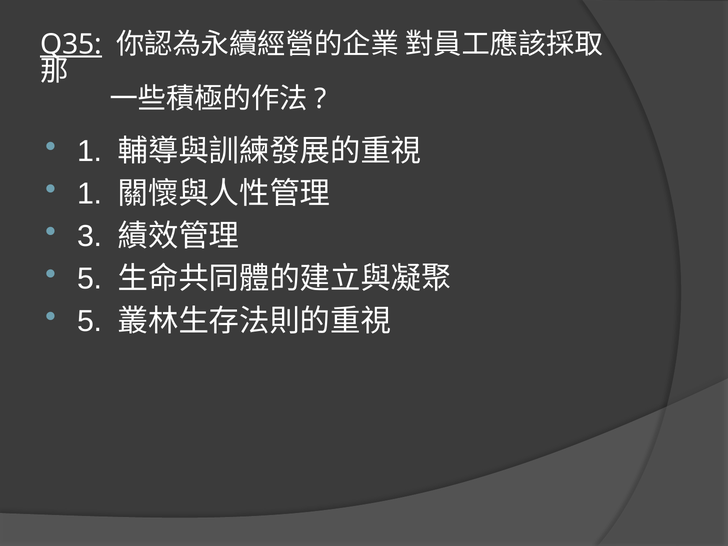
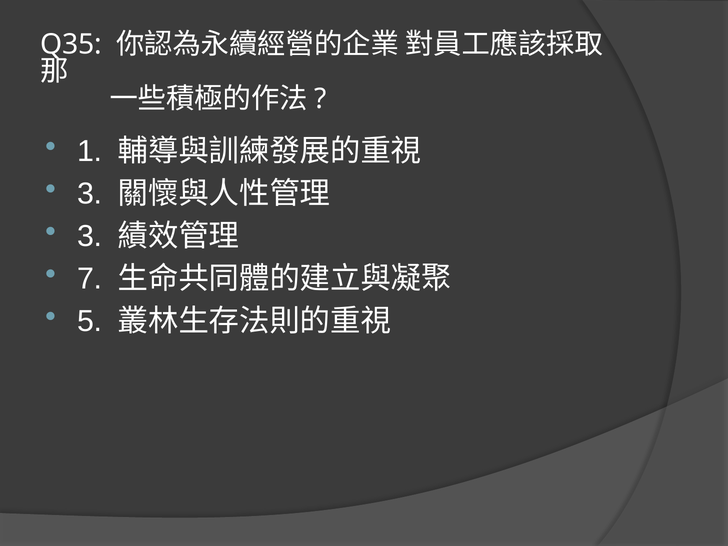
Q35 underline: present -> none
1 at (90, 194): 1 -> 3
5 at (90, 279): 5 -> 7
